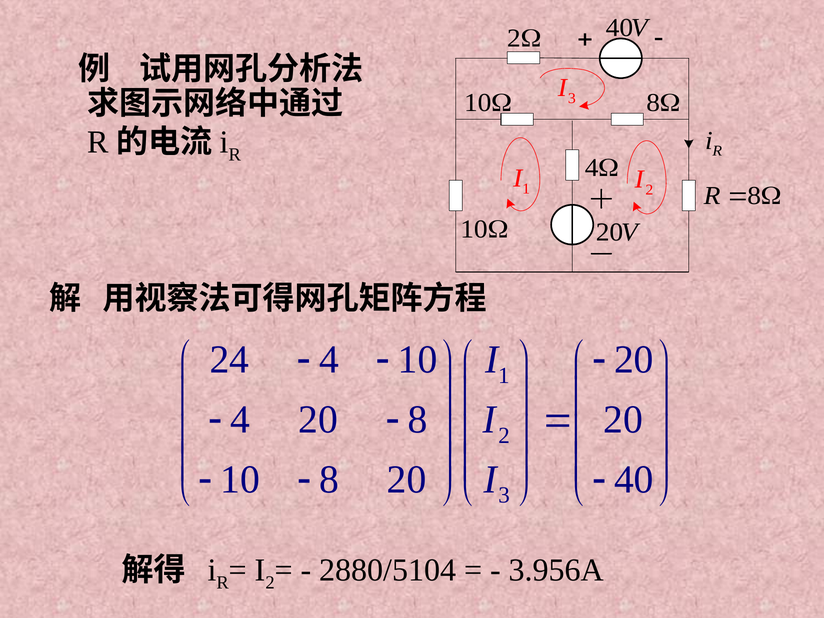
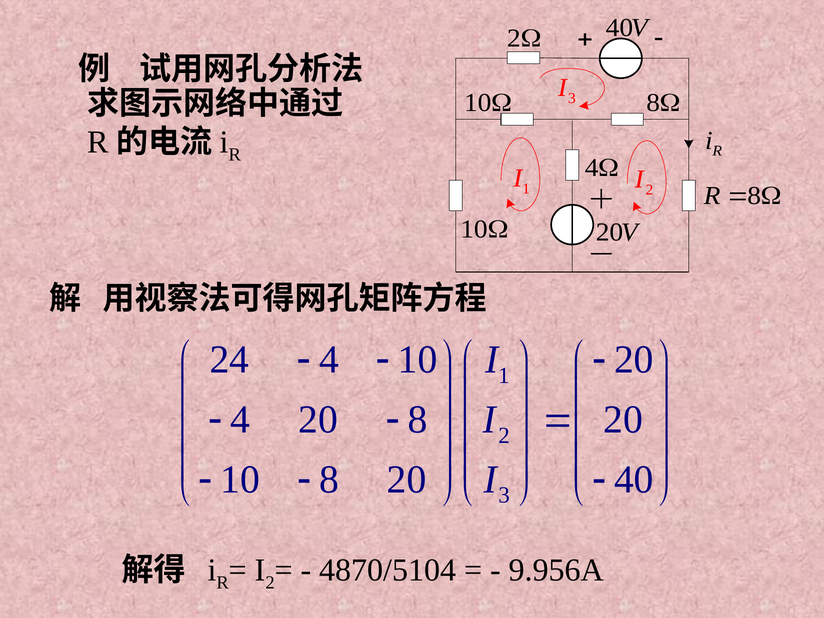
2880/5104: 2880/5104 -> 4870/5104
3.956A: 3.956A -> 9.956A
